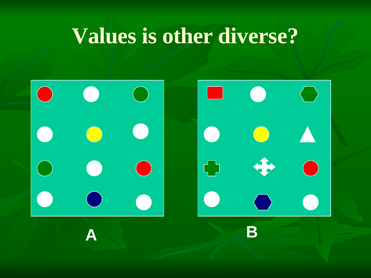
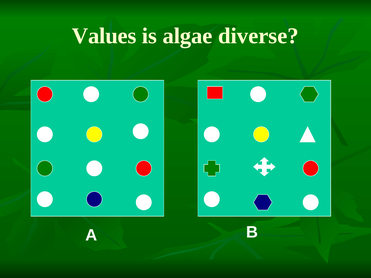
other: other -> algae
